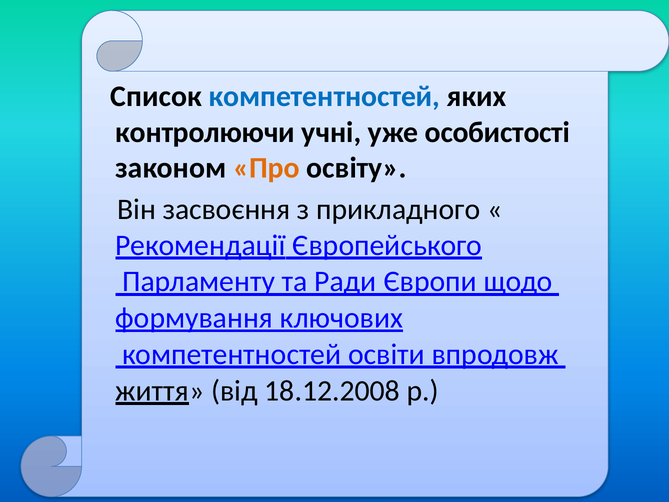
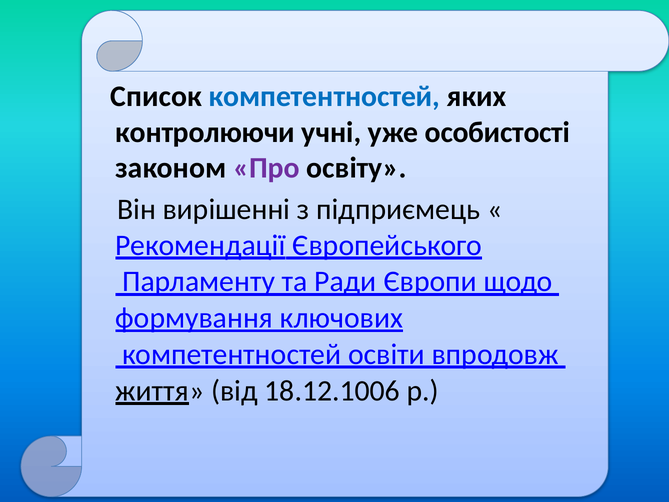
Про colour: orange -> purple
засвоєння: засвоєння -> вирішенні
прикладного: прикладного -> підприємець
18.12.2008: 18.12.2008 -> 18.12.1006
